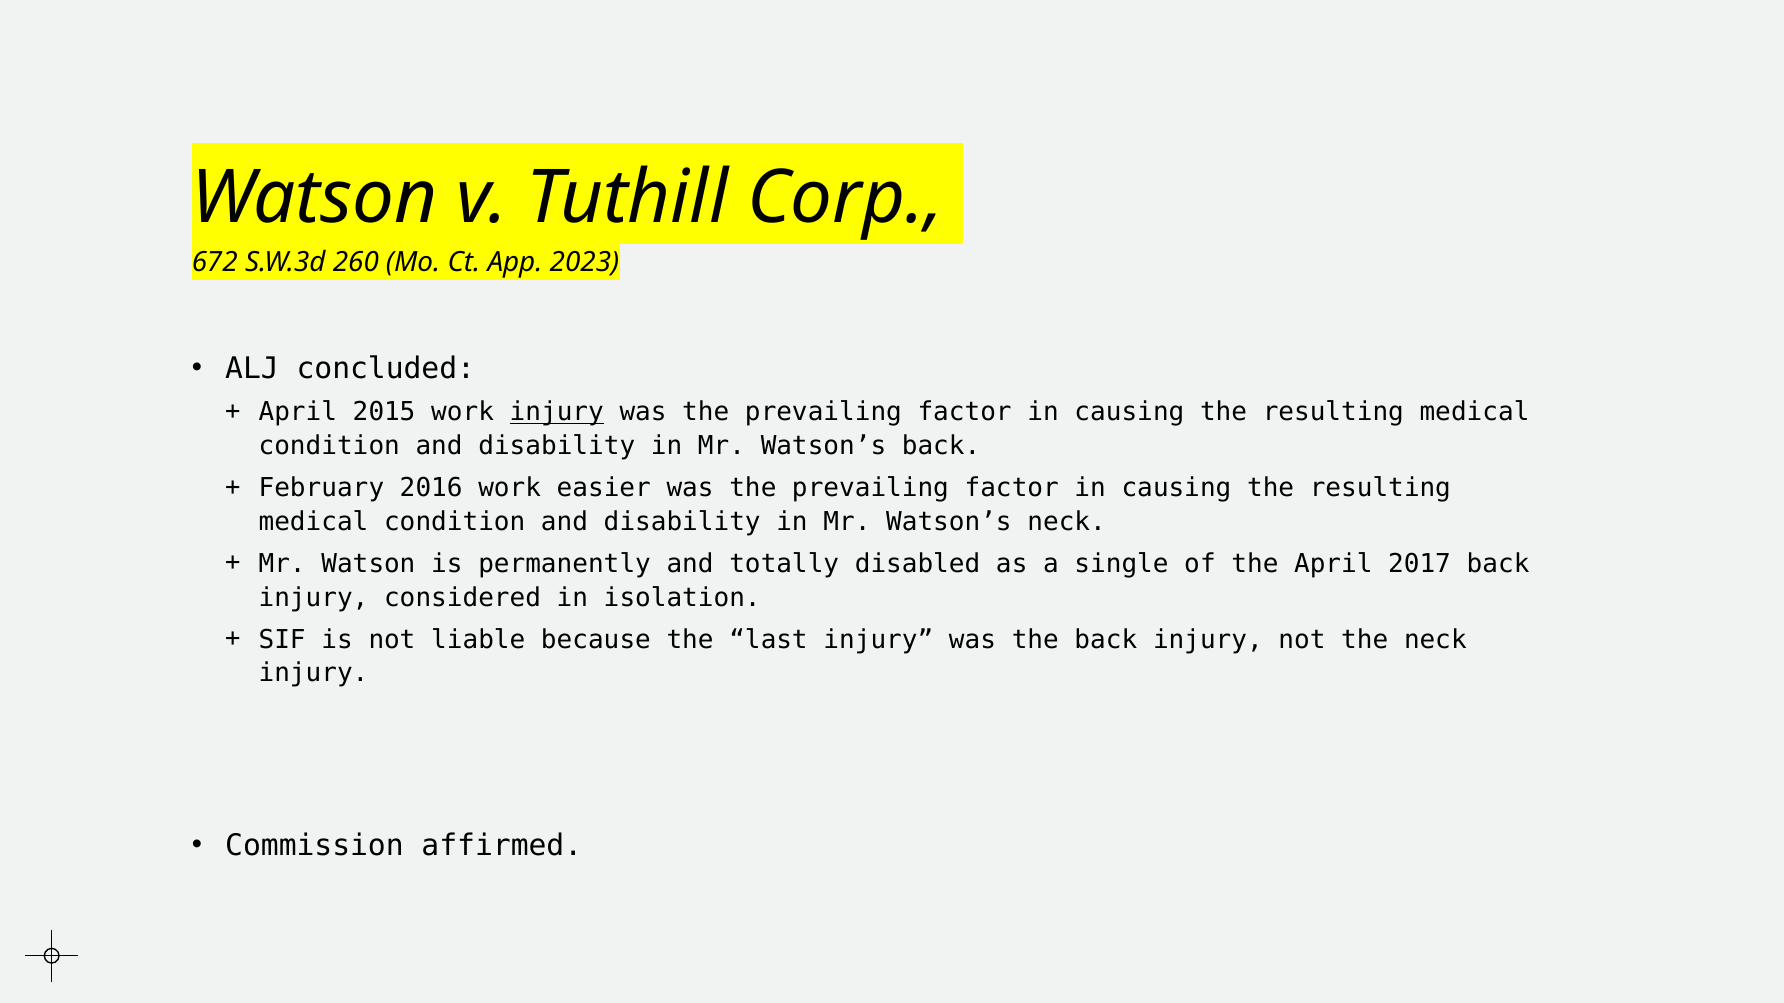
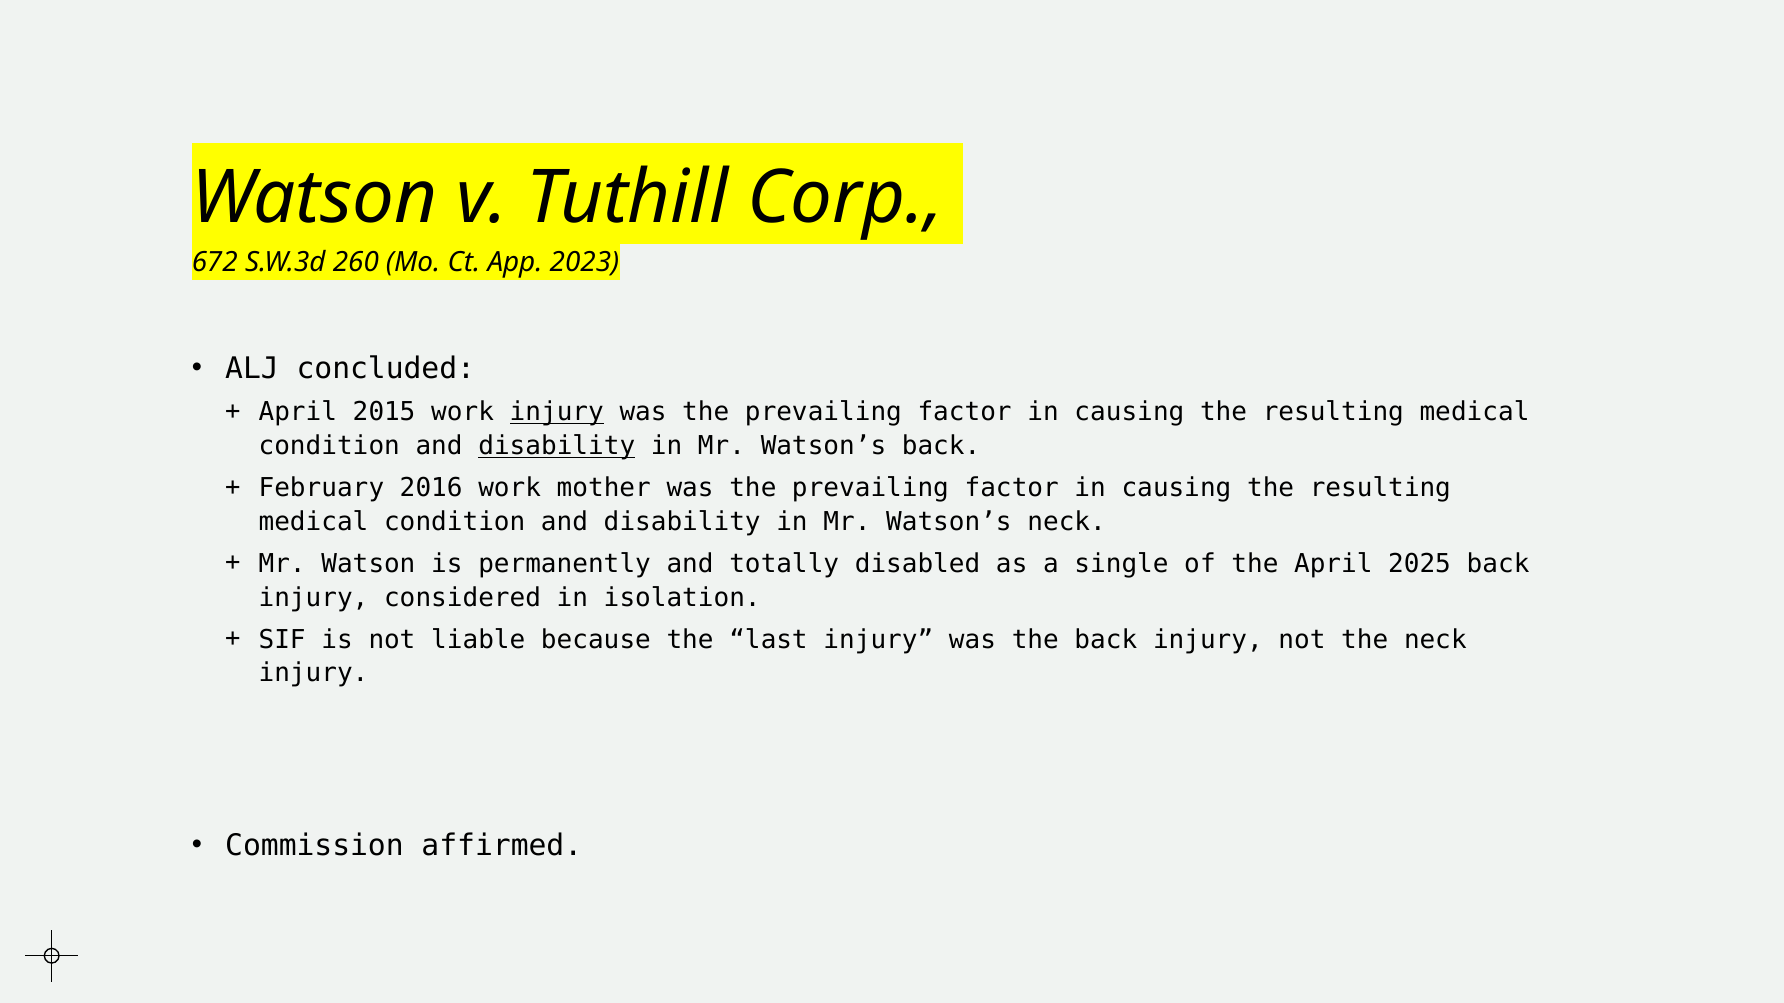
disability at (557, 446) underline: none -> present
easier: easier -> mother
2017: 2017 -> 2025
